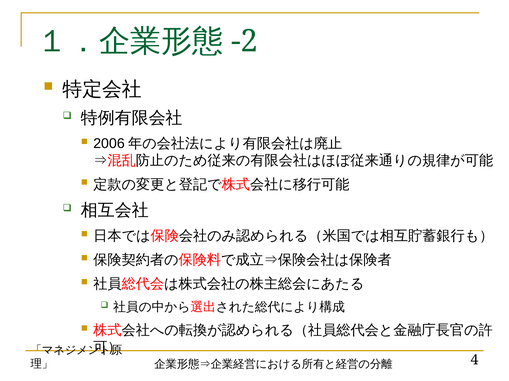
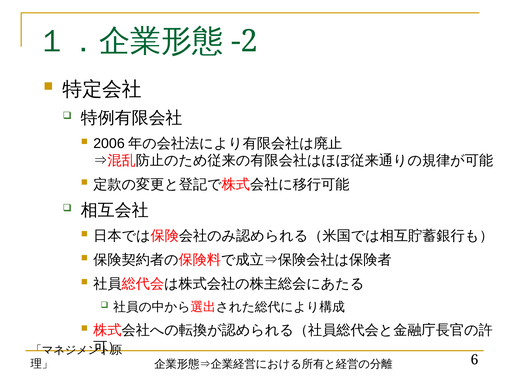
4: 4 -> 6
